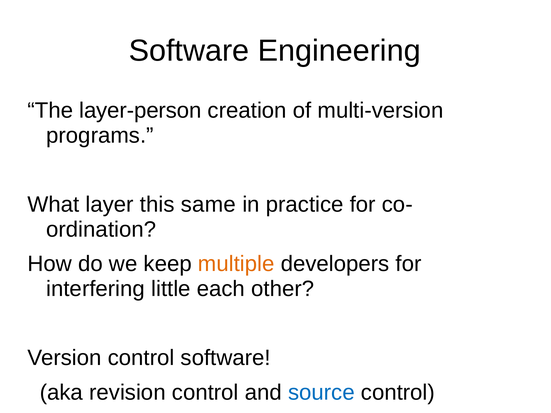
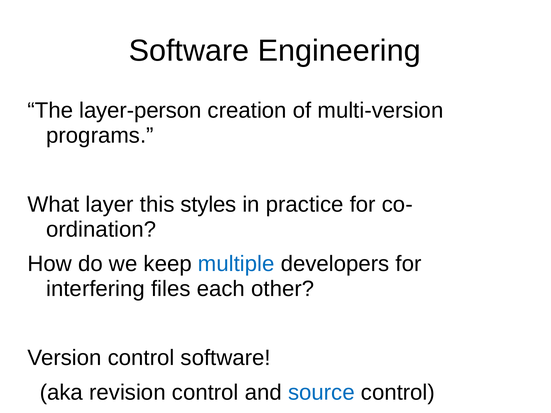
same: same -> styles
multiple colour: orange -> blue
little: little -> files
